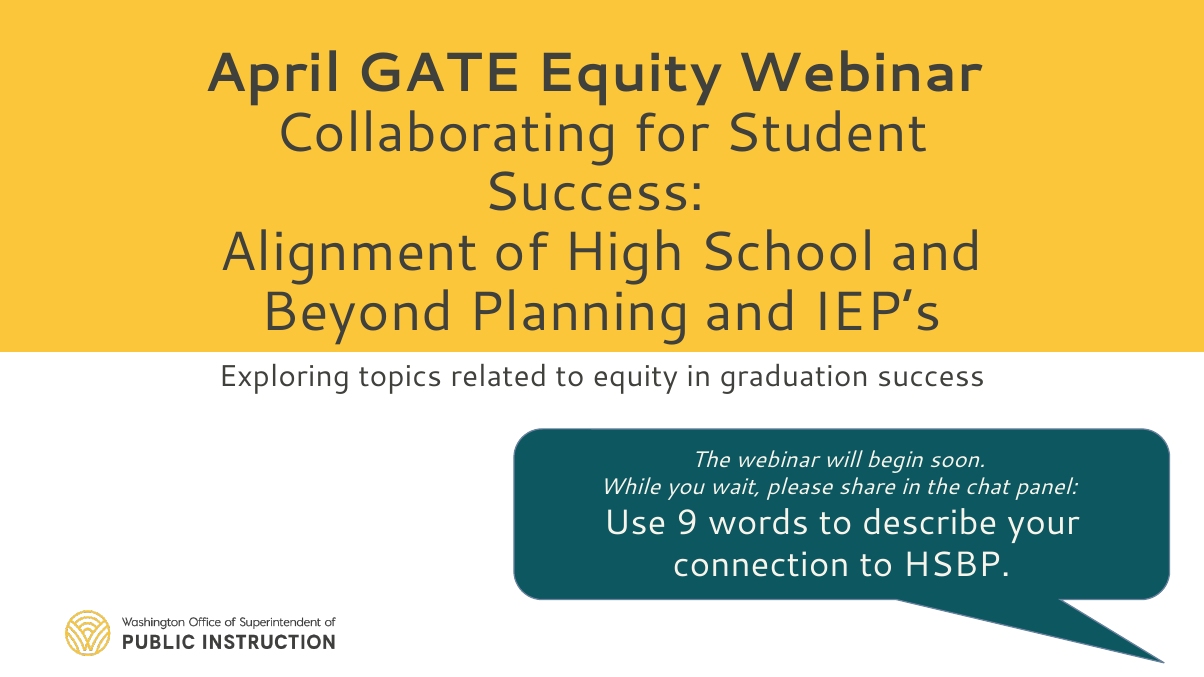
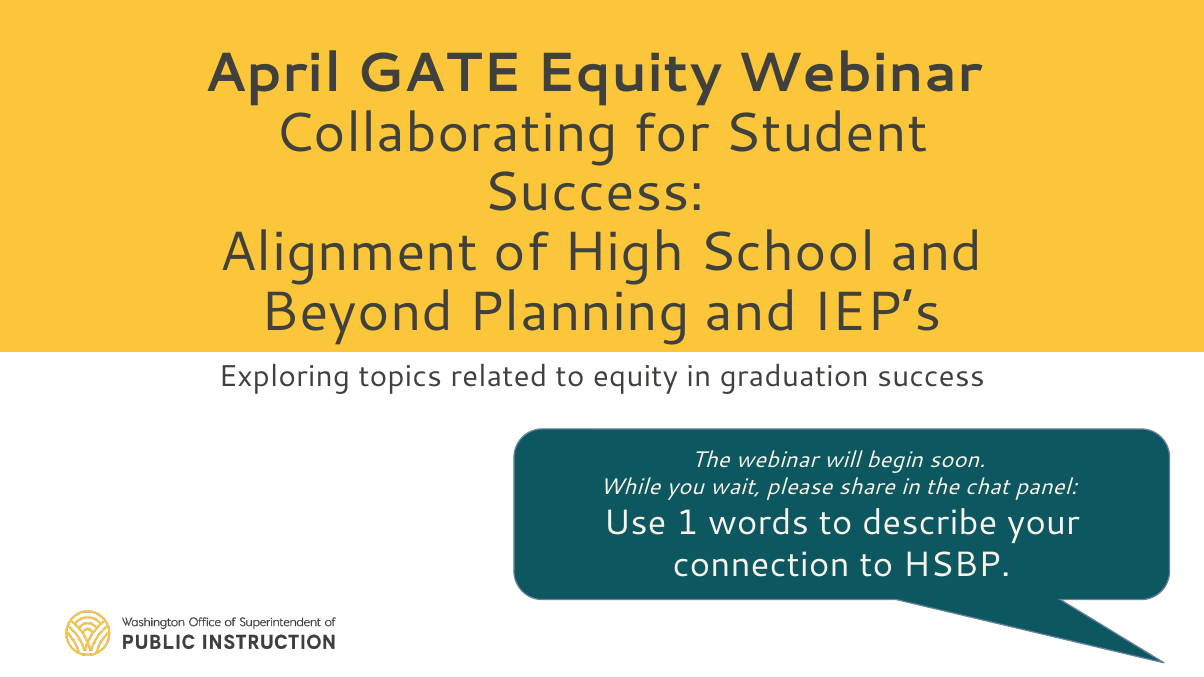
9: 9 -> 1
